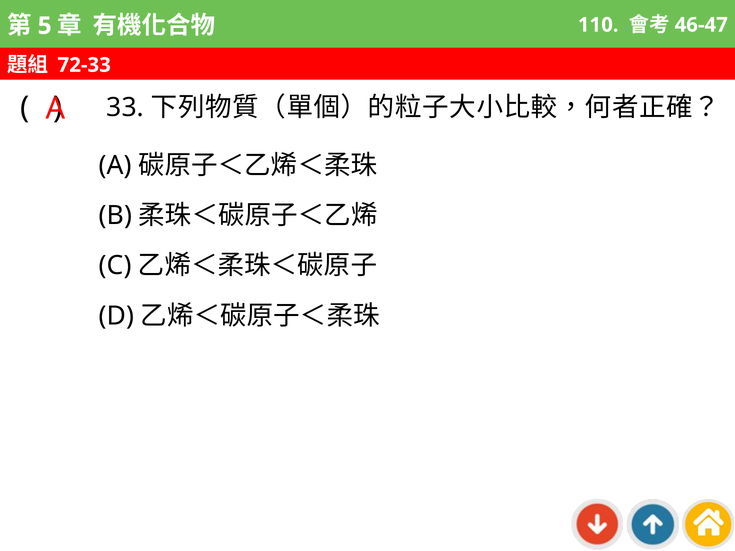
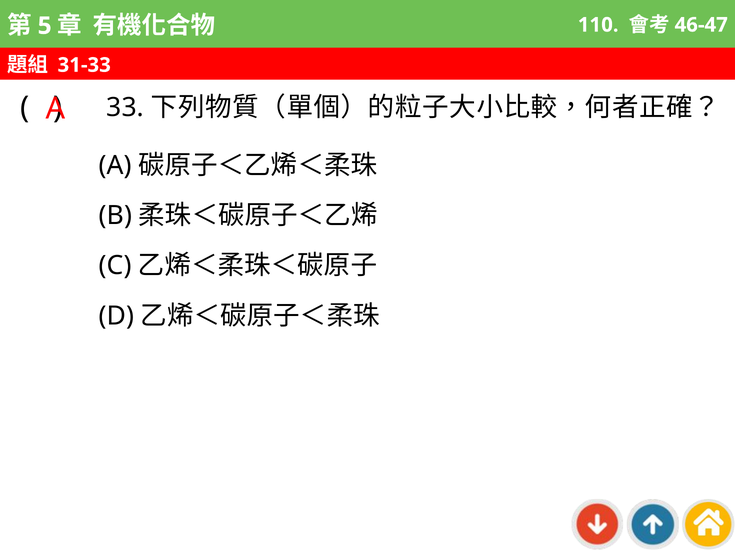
72-33: 72-33 -> 31-33
